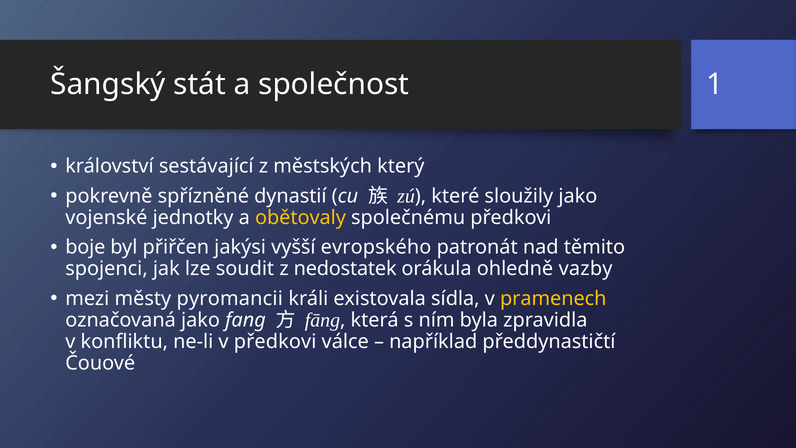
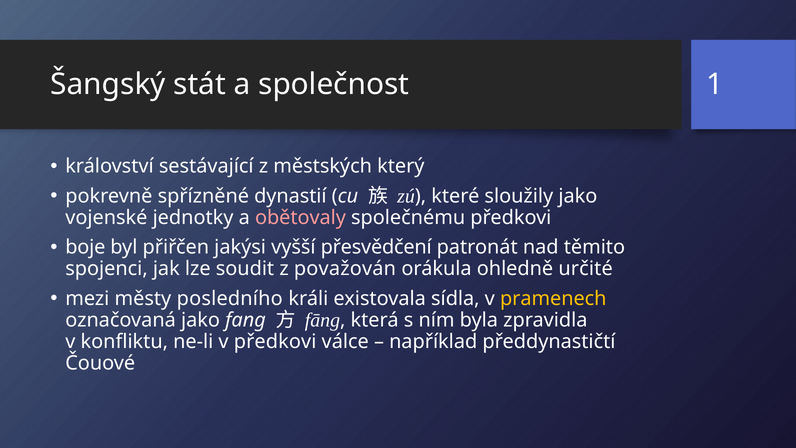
obětovaly colour: yellow -> pink
evropského: evropského -> přesvědčení
nedostatek: nedostatek -> považován
vazby: vazby -> určité
pyromancii: pyromancii -> posledního
